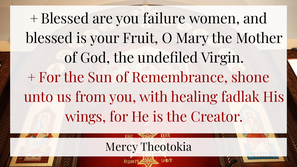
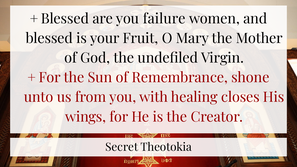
fadlak: fadlak -> closes
Mercy: Mercy -> Secret
